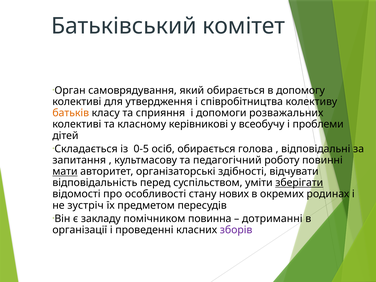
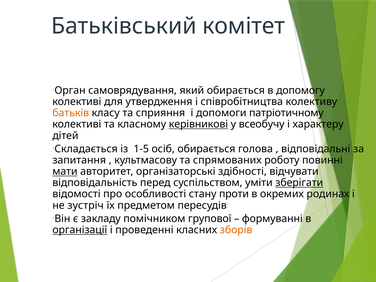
розважальних: розважальних -> патріотичному
керівникові underline: none -> present
проблеми: проблеми -> характеру
0-5: 0-5 -> 1-5
педагогічний: педагогічний -> спрямованих
нових: нових -> проти
повинна: повинна -> групової
дотриманні: дотриманні -> формуванні
організації underline: none -> present
зборів colour: purple -> orange
